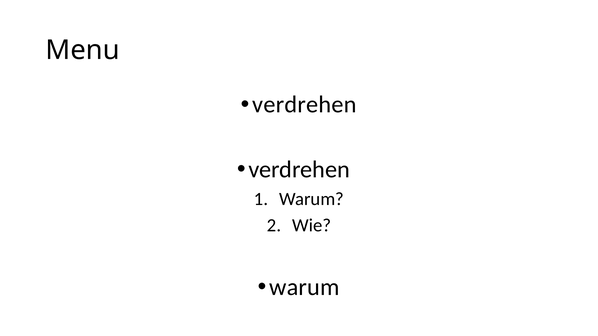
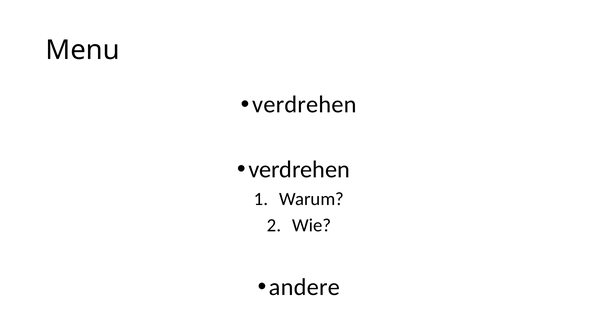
warum at (304, 287): warum -> andere
